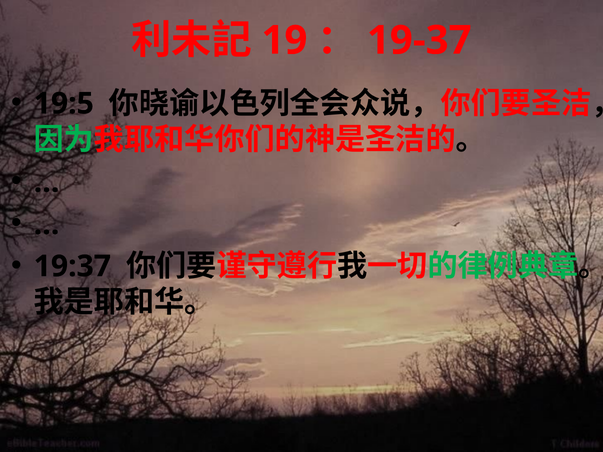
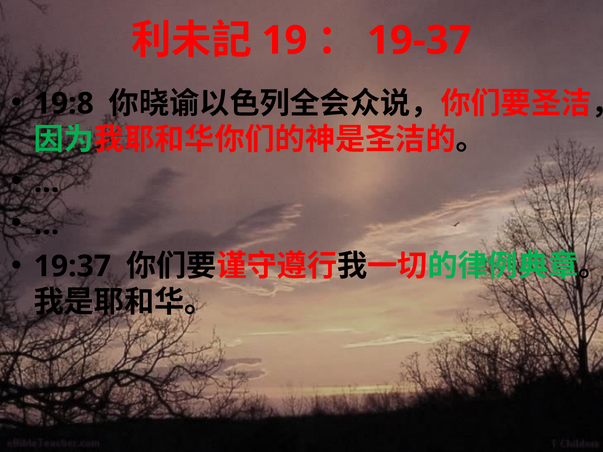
19:5: 19:5 -> 19:8
